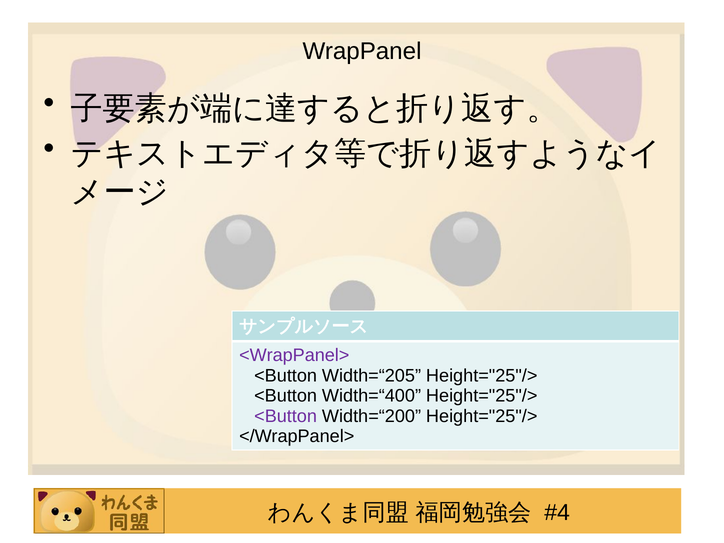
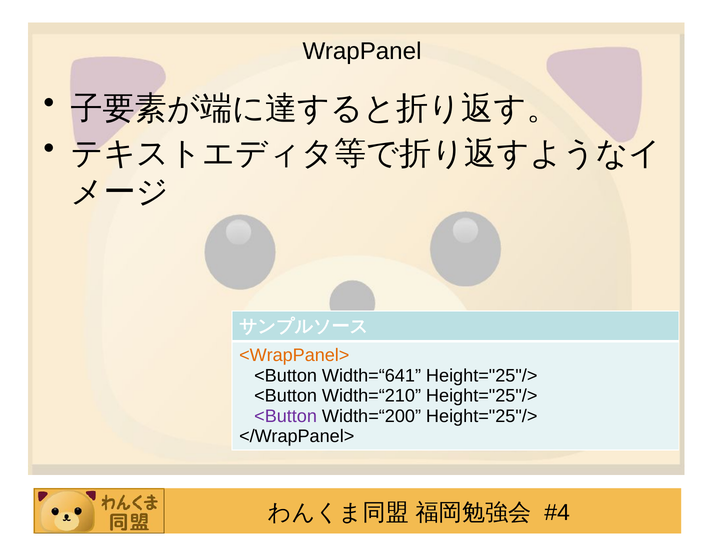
<WrapPanel> colour: purple -> orange
Width=“205: Width=“205 -> Width=“641
Width=“400: Width=“400 -> Width=“210
